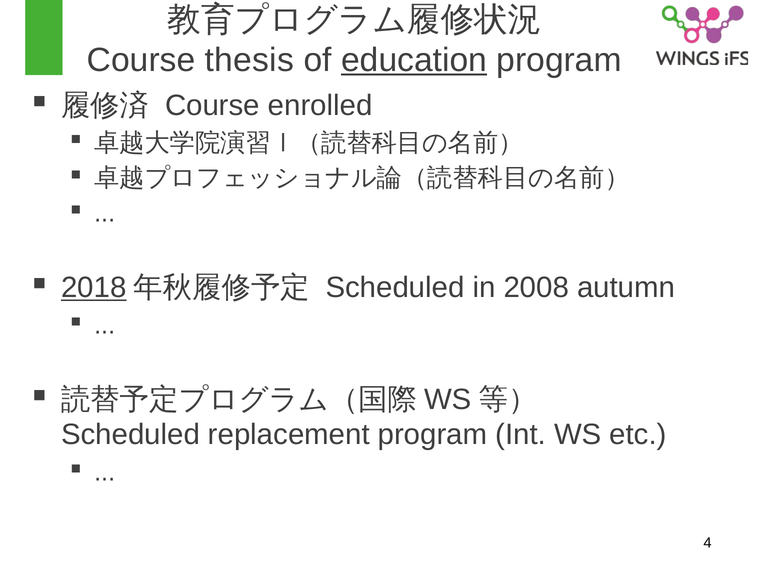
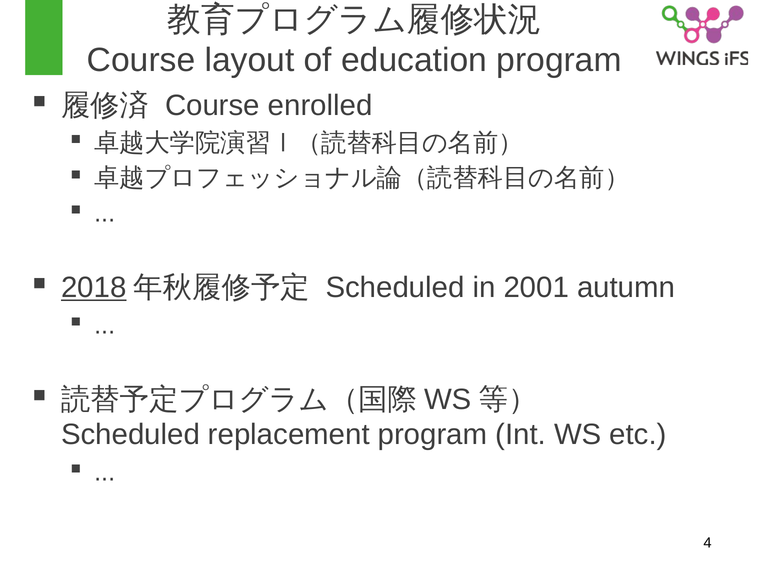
thesis: thesis -> layout
education underline: present -> none
2008: 2008 -> 2001
